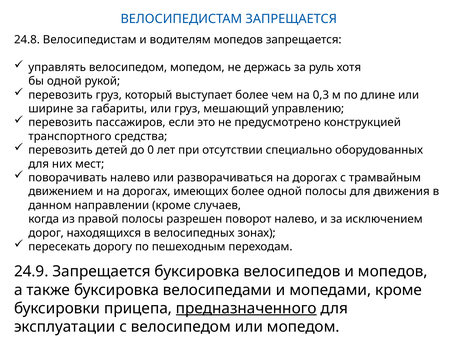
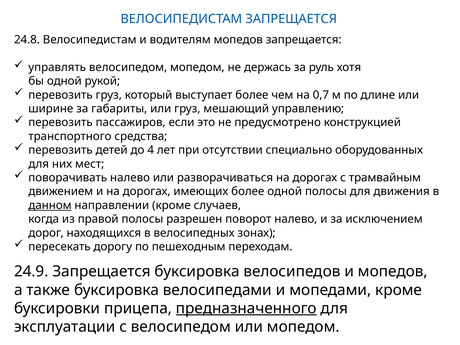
0,3: 0,3 -> 0,7
0: 0 -> 4
данном underline: none -> present
